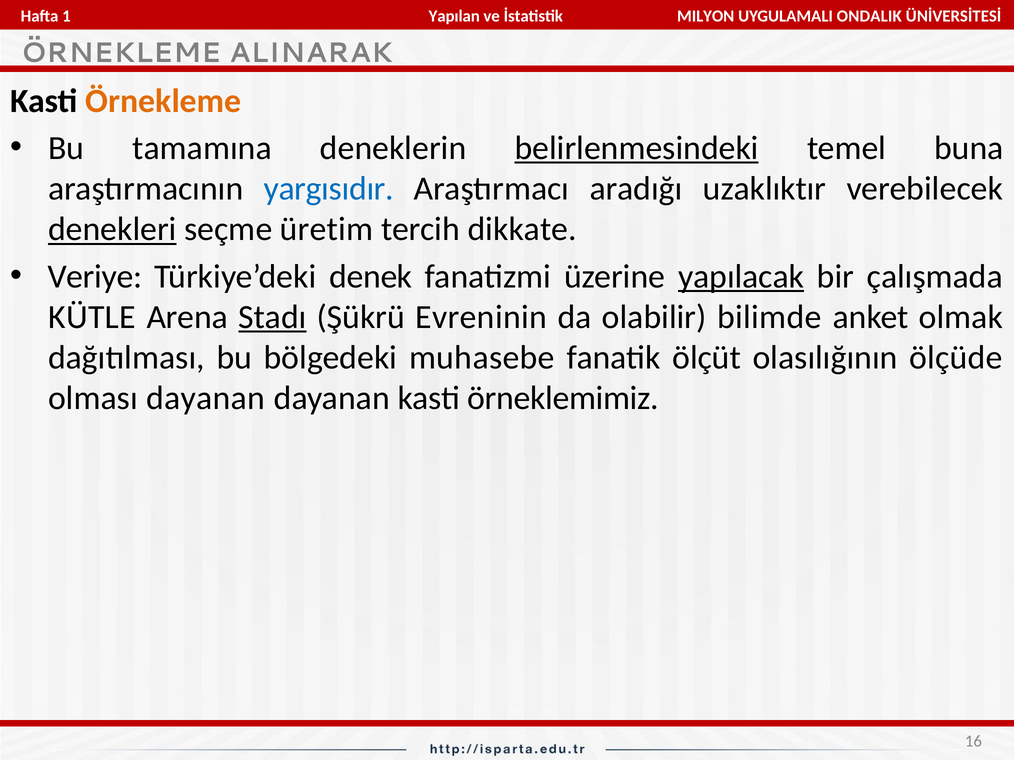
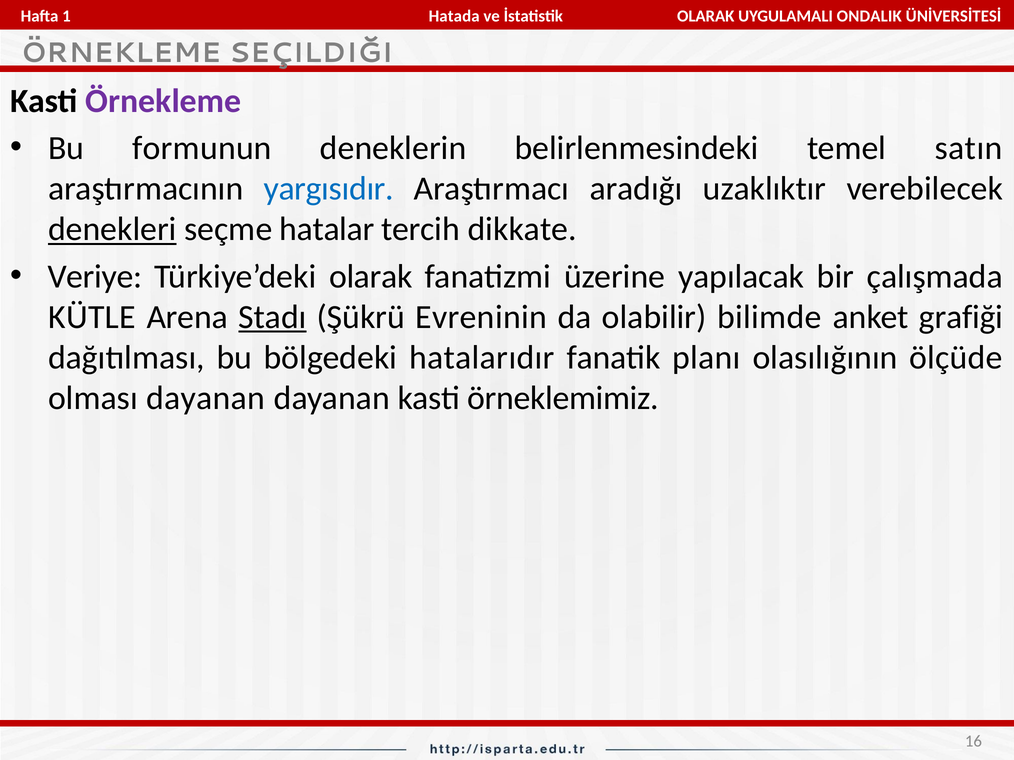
Yapılan: Yapılan -> Hatada
İstatistik MILYON: MILYON -> OLARAK
ALINARAK: ALINARAK -> SEÇILDIĞI
Örnekleme at (163, 101) colour: orange -> purple
tamamına: tamamına -> formunun
belirlenmesindeki underline: present -> none
buna: buna -> satın
üretim: üretim -> hatalar
Türkiye’deki denek: denek -> olarak
yapılacak underline: present -> none
olmak: olmak -> grafiği
muhasebe: muhasebe -> hatalarıdır
ölçüt: ölçüt -> planı
